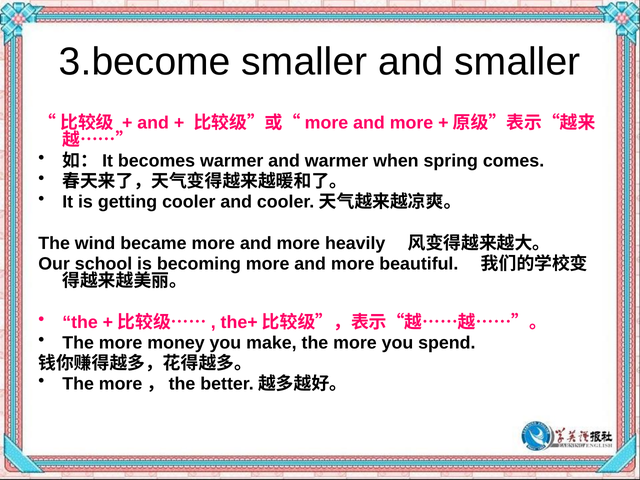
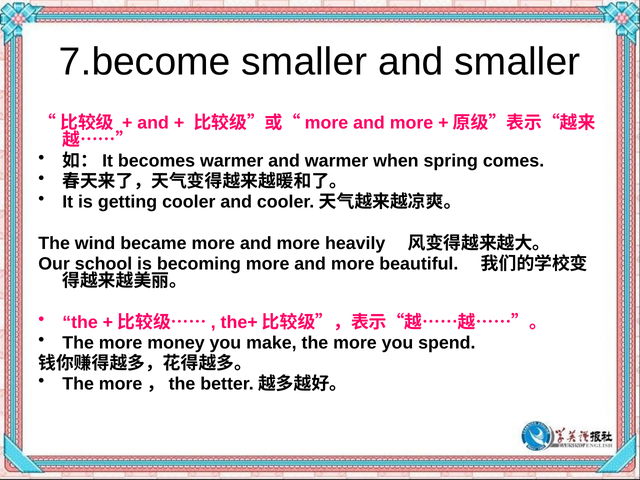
3.become: 3.become -> 7.become
